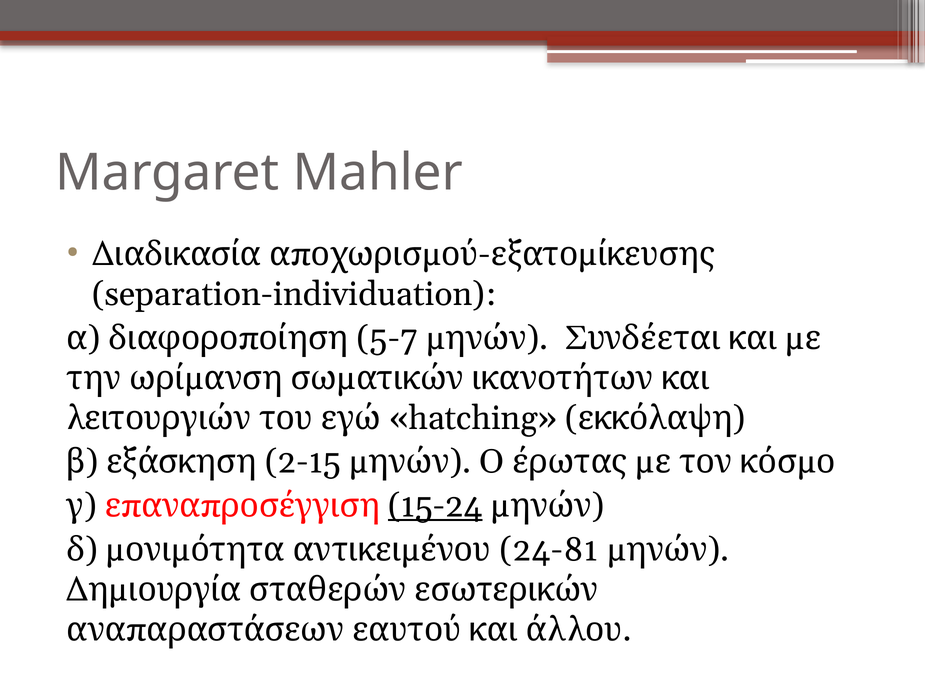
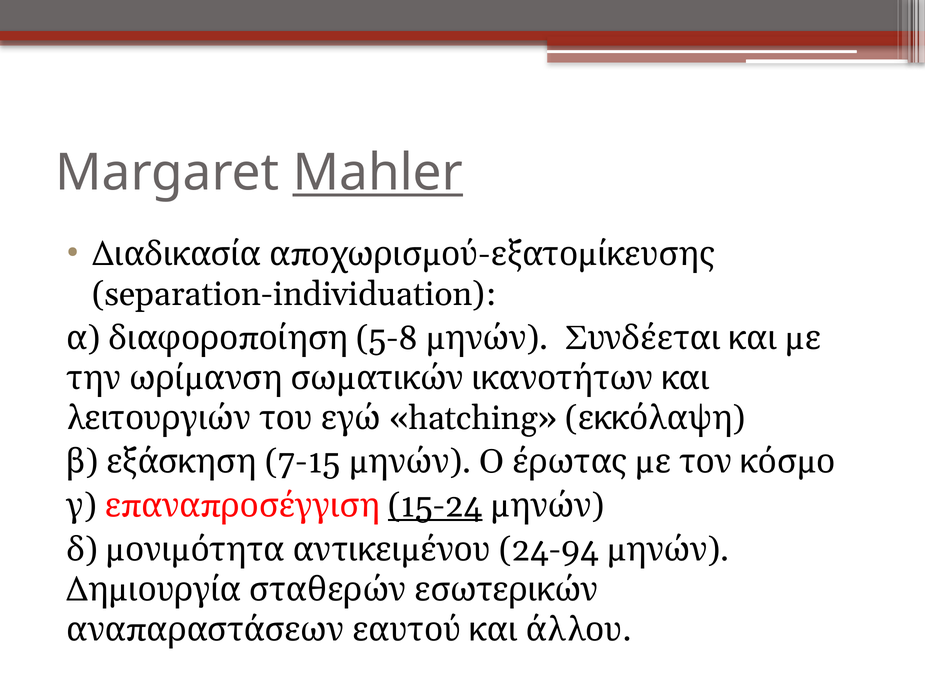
Mahler underline: none -> present
5-7: 5-7 -> 5-8
2-15: 2-15 -> 7-15
24-81: 24-81 -> 24-94
